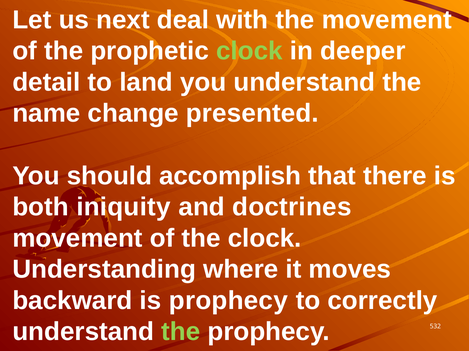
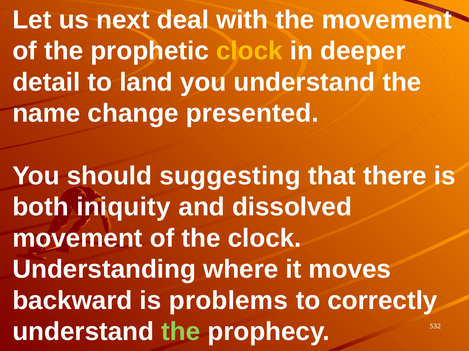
clock at (249, 51) colour: light green -> yellow
accomplish: accomplish -> suggesting
doctrines: doctrines -> dissolved
is prophecy: prophecy -> problems
